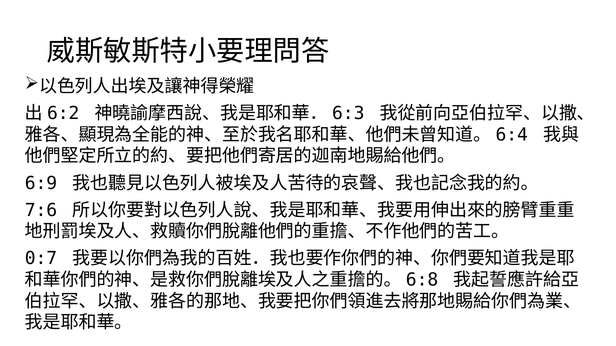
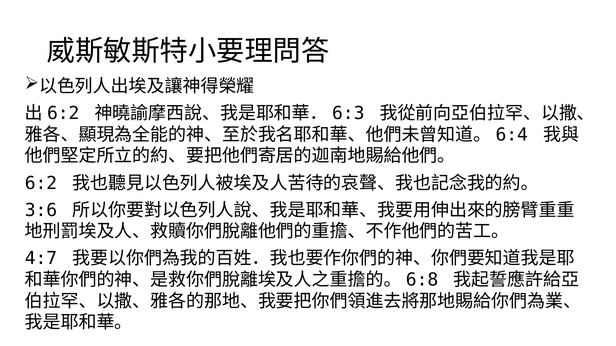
6:9: 6:9 -> 6:2
7:6: 7:6 -> 3:6
0:7: 0:7 -> 4:7
